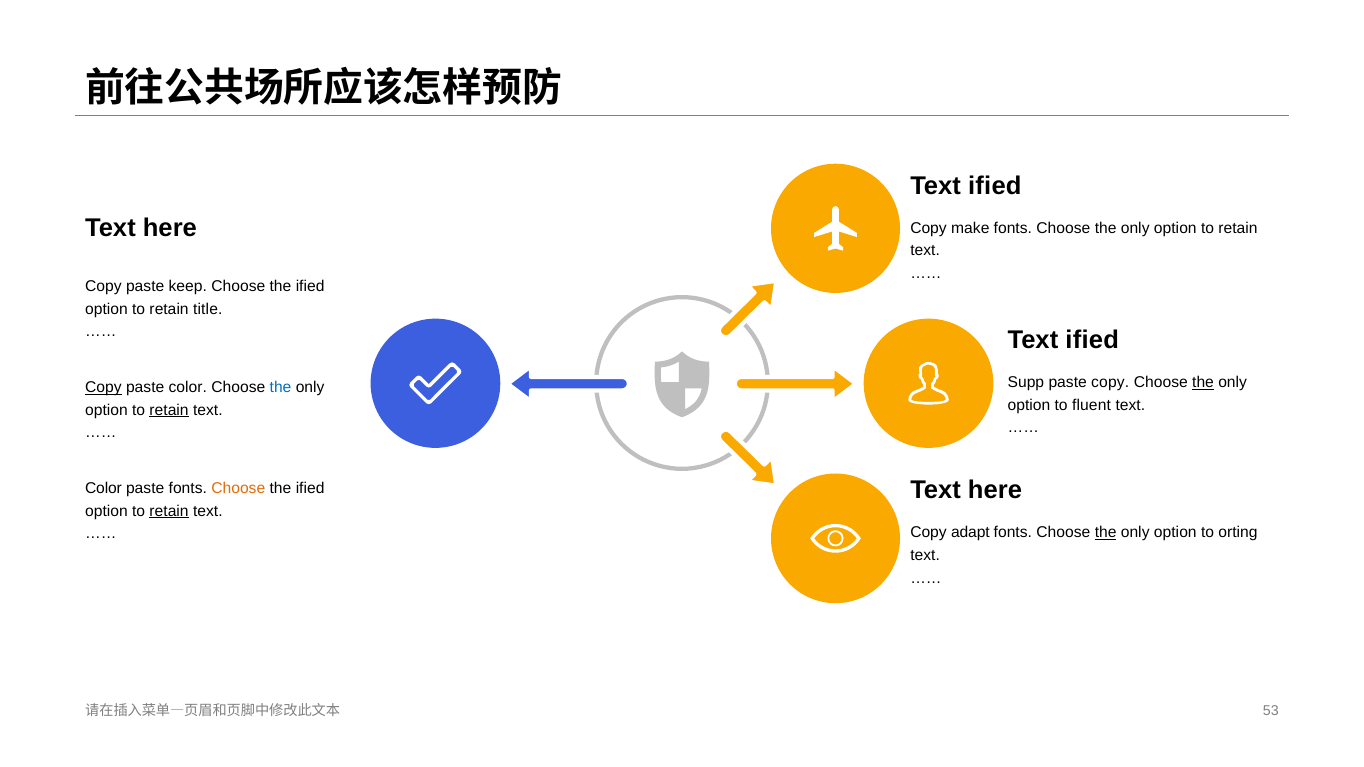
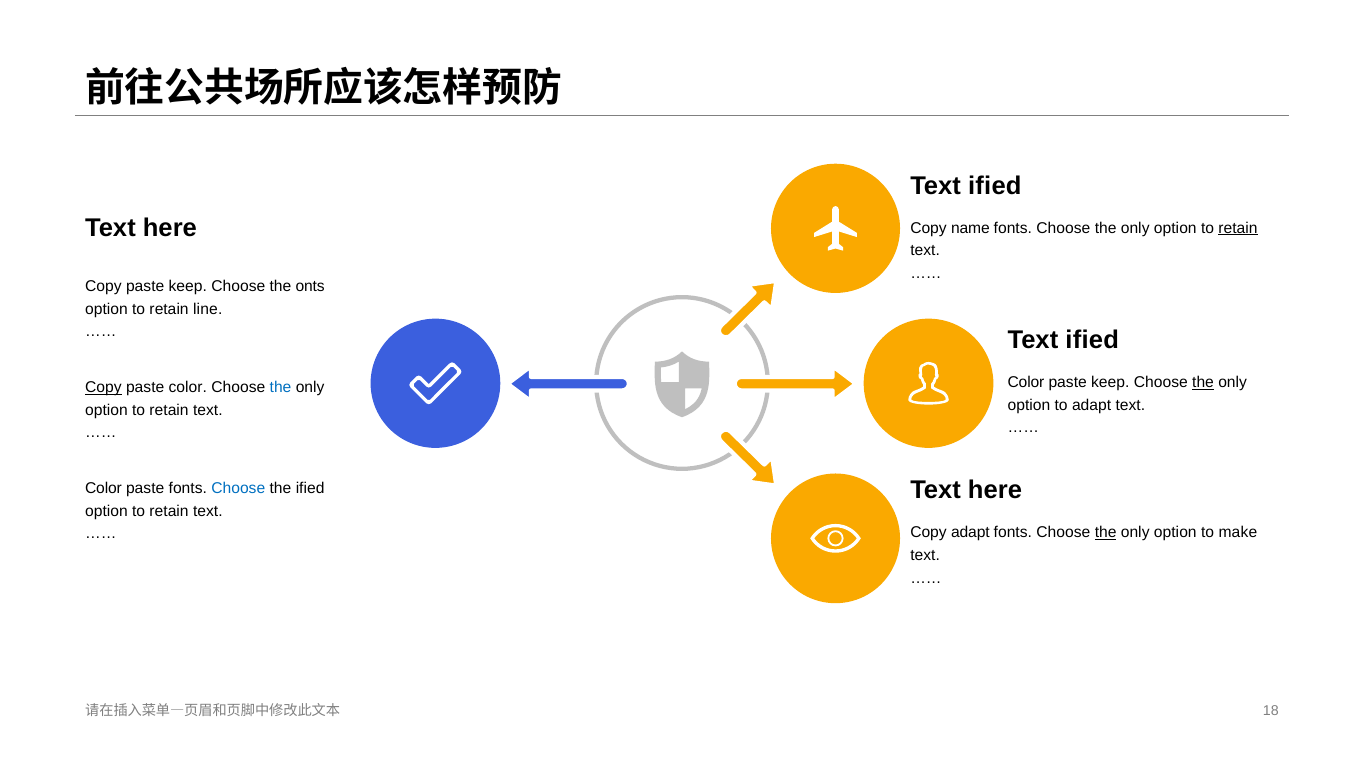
make: make -> name
retain at (1238, 228) underline: none -> present
ified at (310, 287): ified -> onts
title: title -> line
Supp at (1026, 383): Supp -> Color
copy at (1110, 383): copy -> keep
to fluent: fluent -> adapt
retain at (169, 410) underline: present -> none
Choose at (238, 489) colour: orange -> blue
retain at (169, 511) underline: present -> none
orting: orting -> make
53: 53 -> 18
